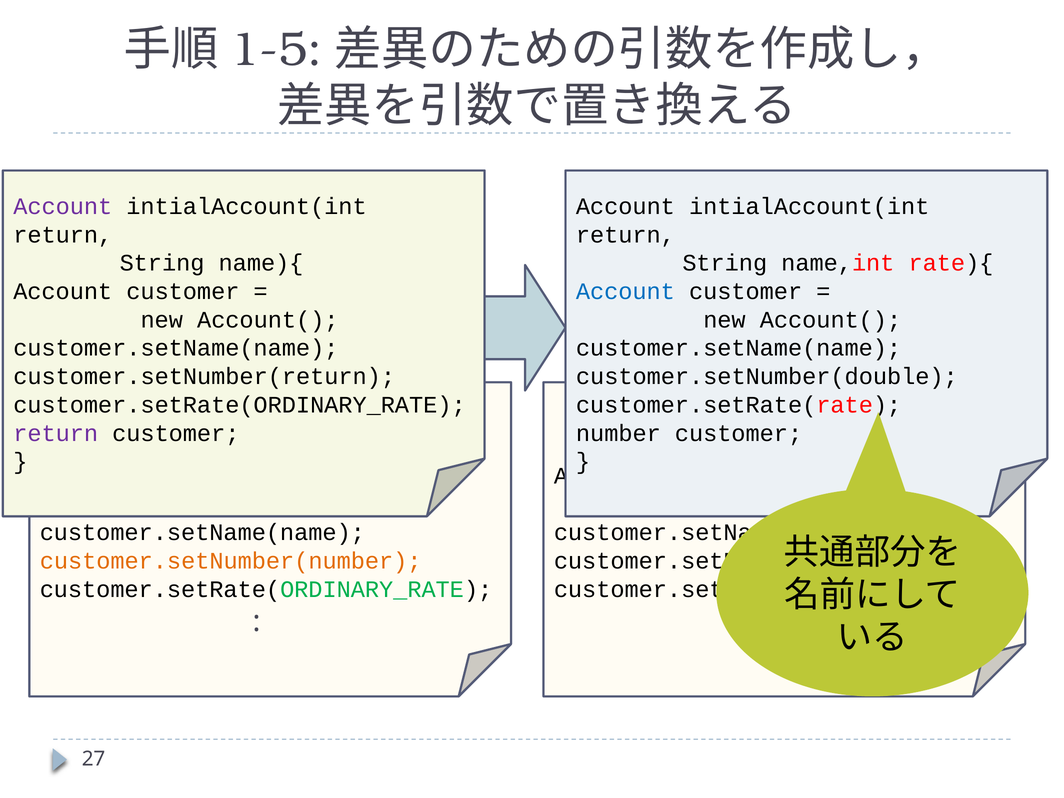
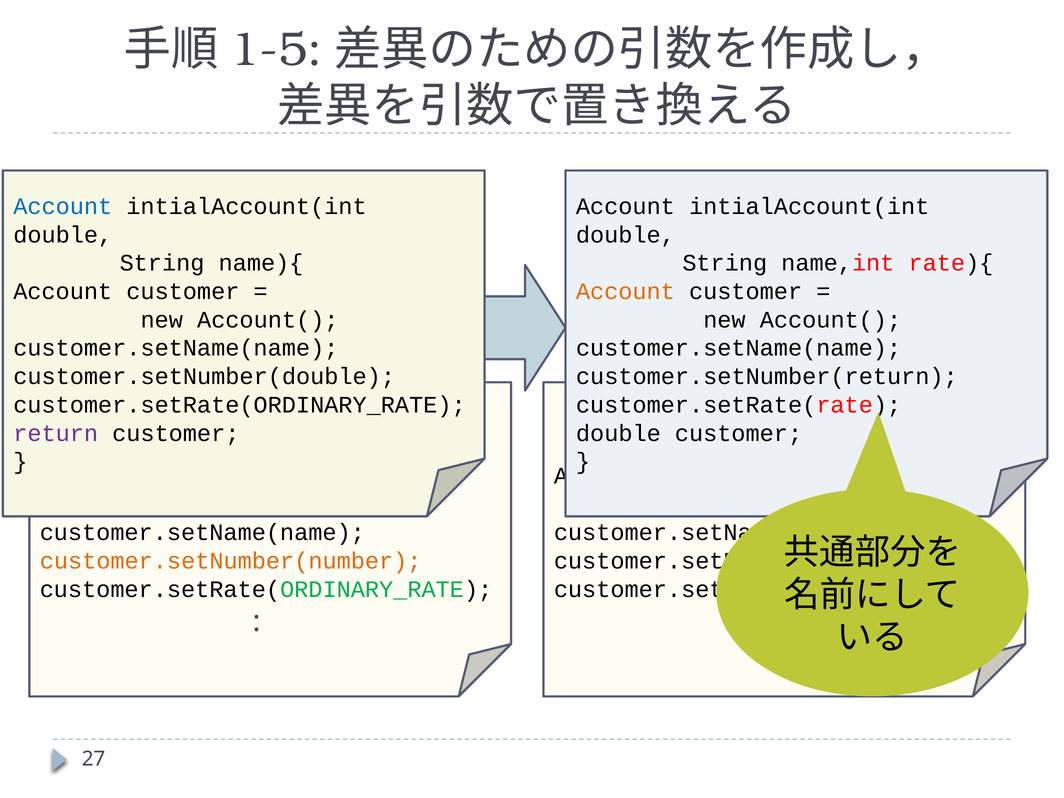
Account at (63, 206) colour: purple -> blue
return at (63, 235): return -> double
return at (625, 235): return -> double
Account at (625, 291) colour: blue -> orange
customer.setNumber(return: customer.setNumber(return -> customer.setNumber(double
customer.setNumber(double: customer.setNumber(double -> customer.setNumber(return
number at (618, 433): number -> double
